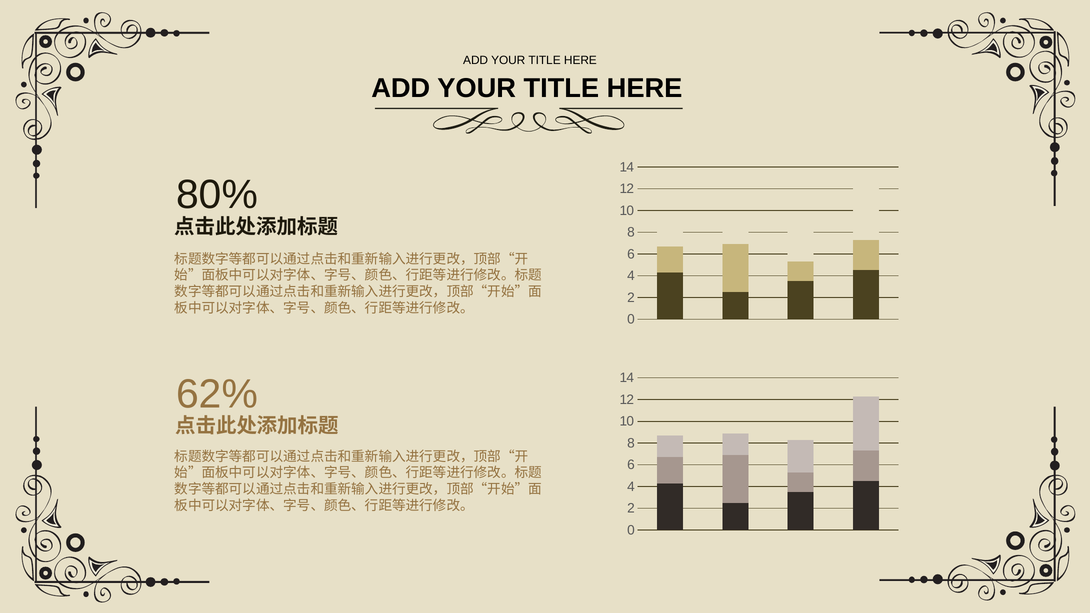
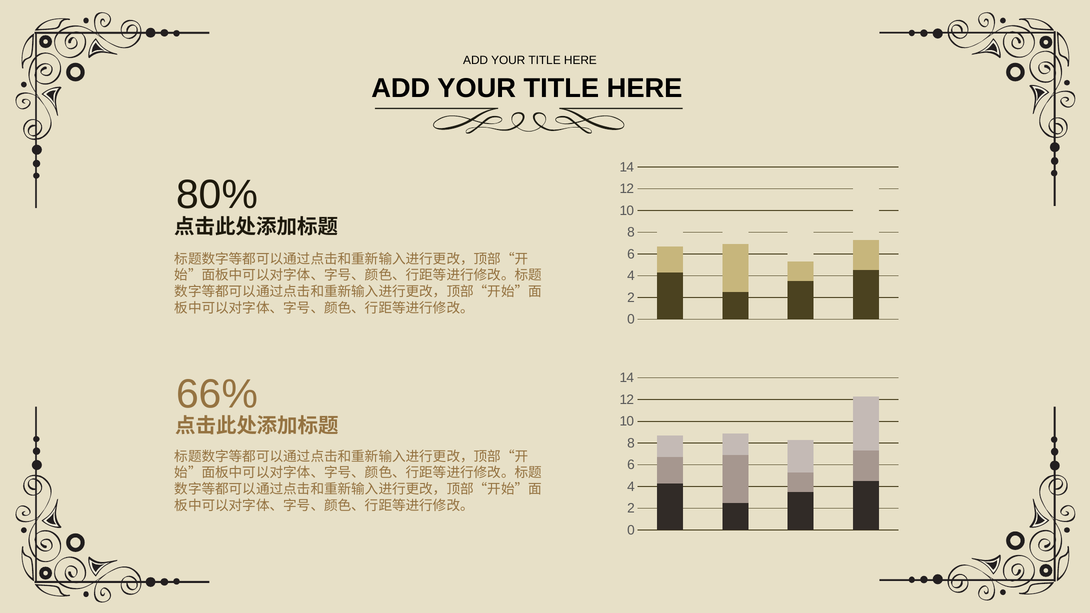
62%: 62% -> 66%
